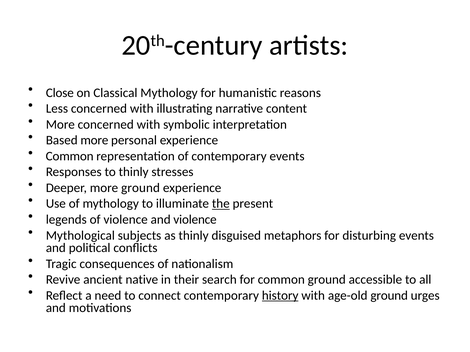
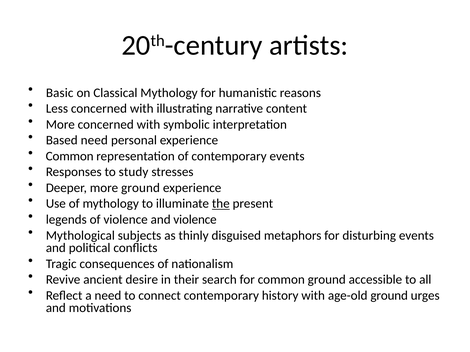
Close: Close -> Basic
Based more: more -> need
to thinly: thinly -> study
native: native -> desire
history underline: present -> none
